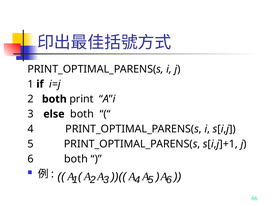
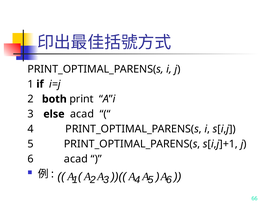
else both: both -> acad
6 both: both -> acad
